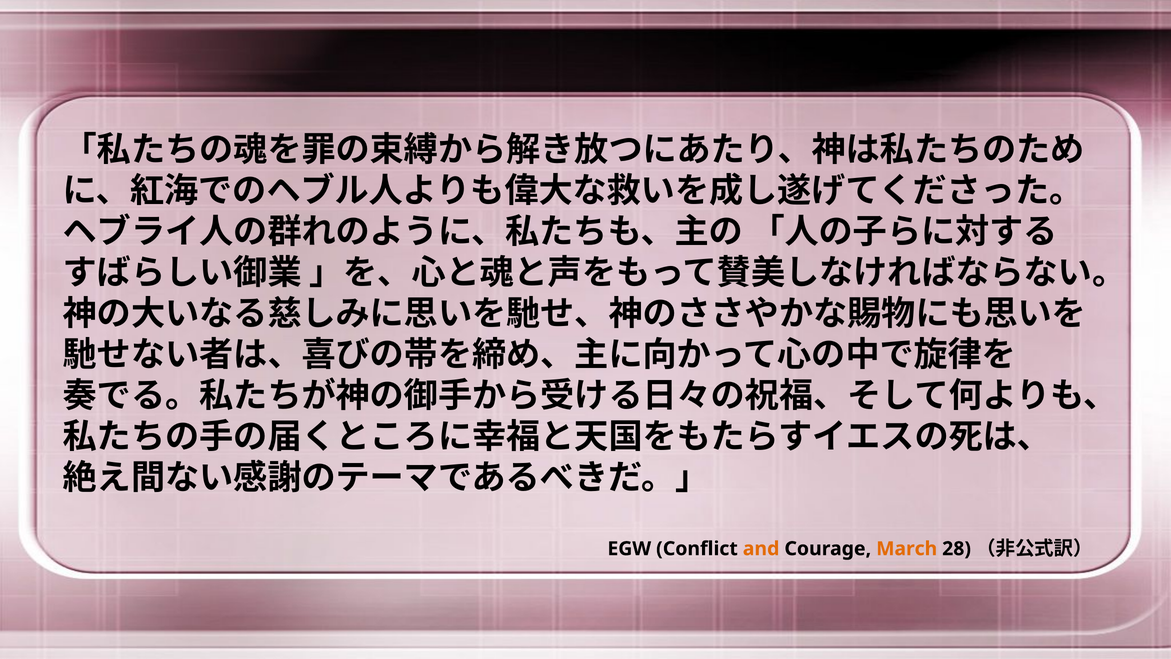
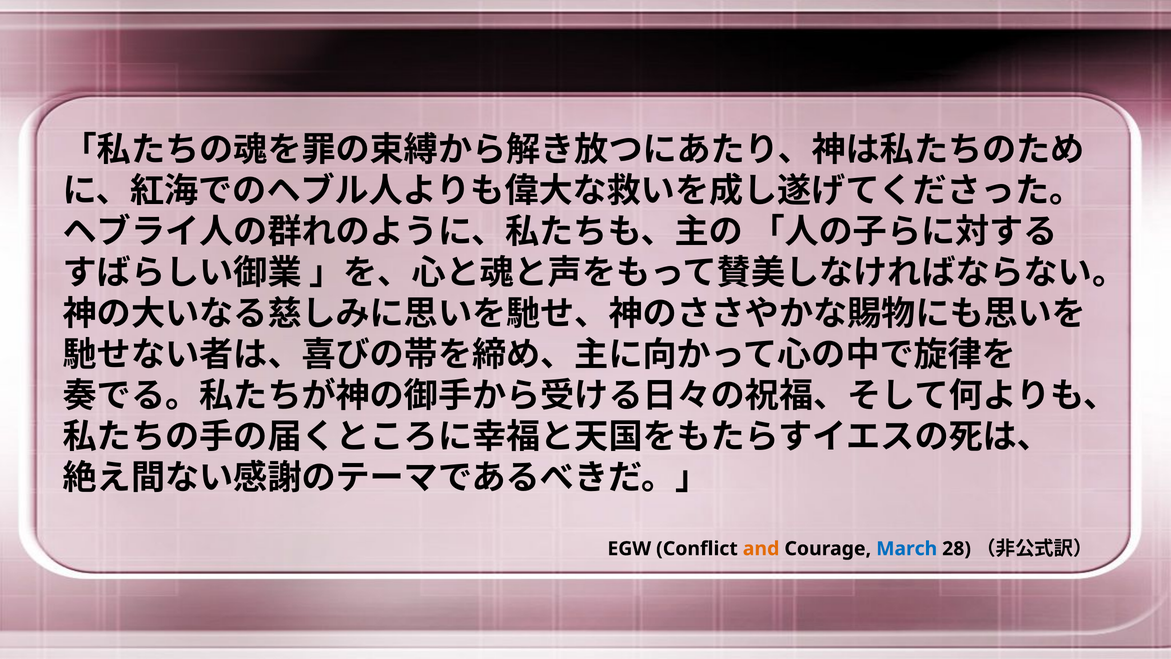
March colour: orange -> blue
